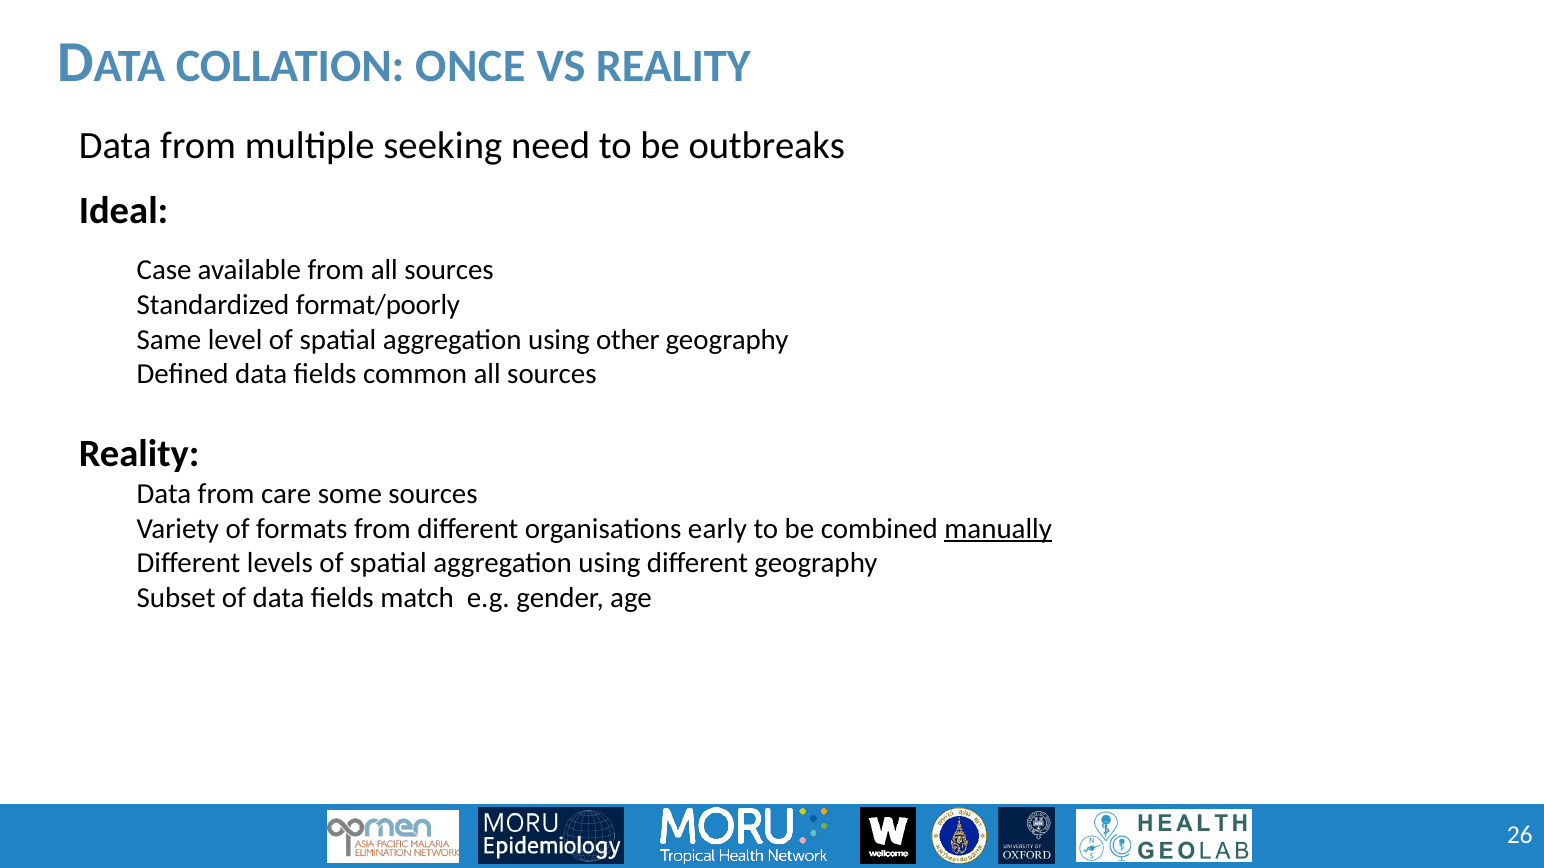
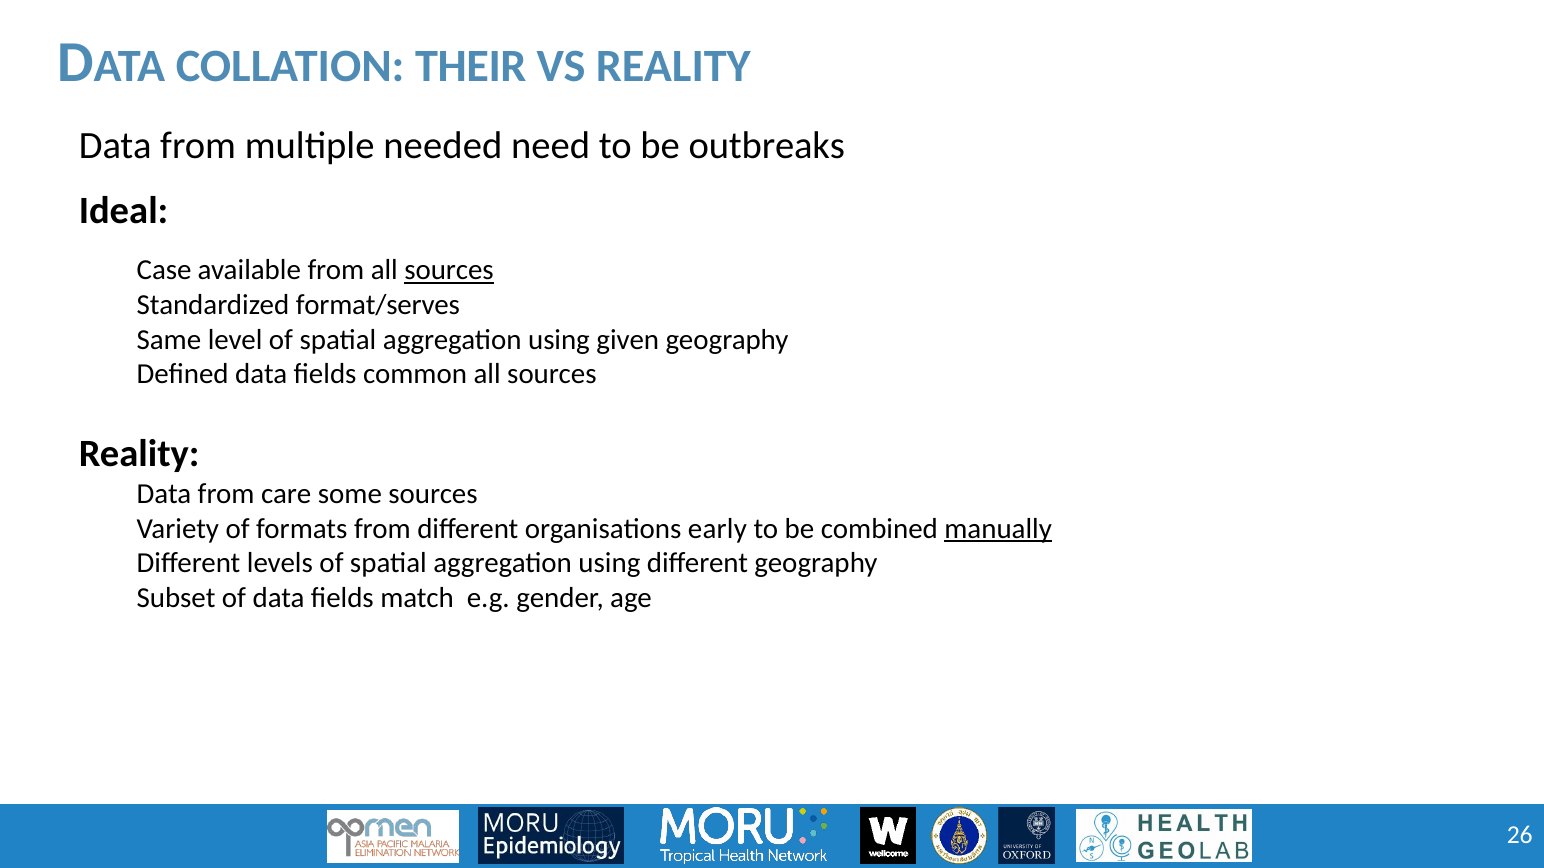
ONCE: ONCE -> THEIR
seeking: seeking -> needed
sources at (449, 270) underline: none -> present
format/poorly: format/poorly -> format/serves
other: other -> given
